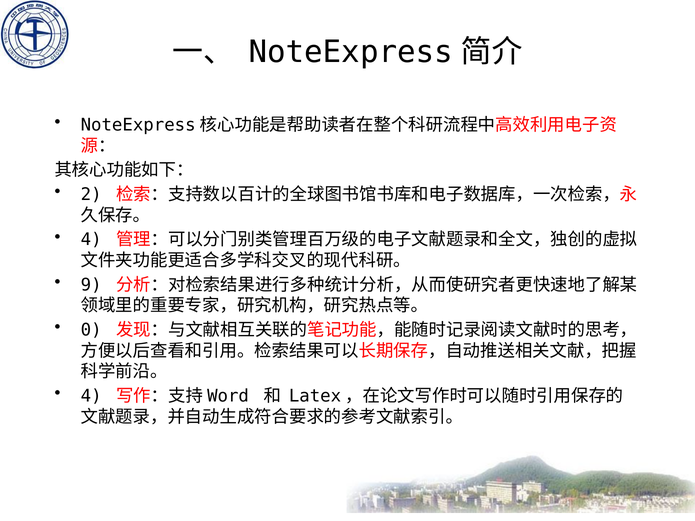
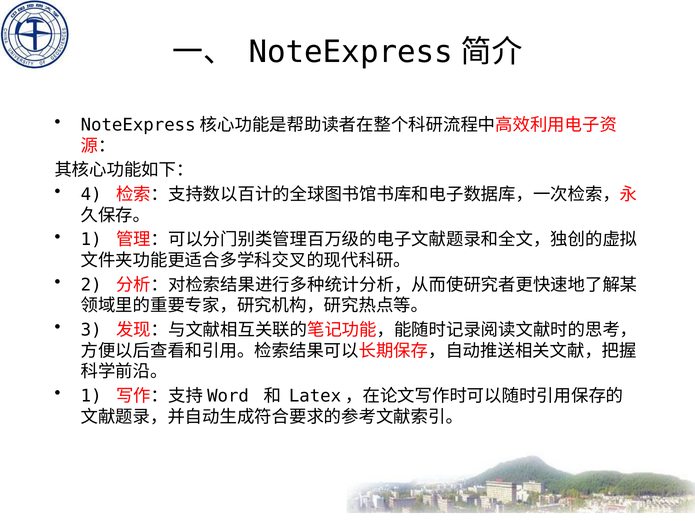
2: 2 -> 4
4 at (91, 240): 4 -> 1
9: 9 -> 2
0: 0 -> 3
4 at (91, 396): 4 -> 1
